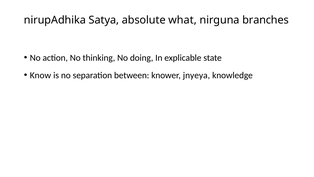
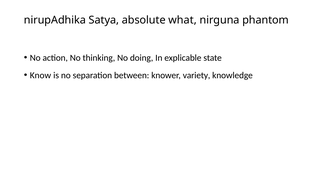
branches: branches -> phantom
jnyeya: jnyeya -> variety
